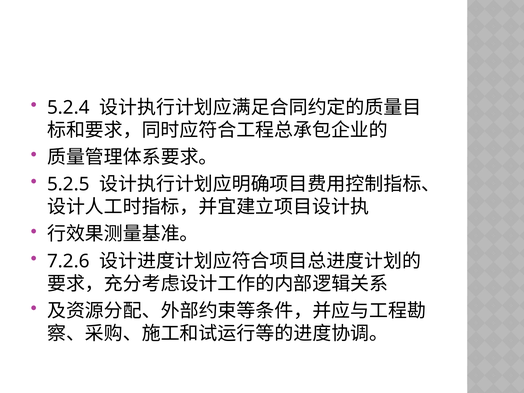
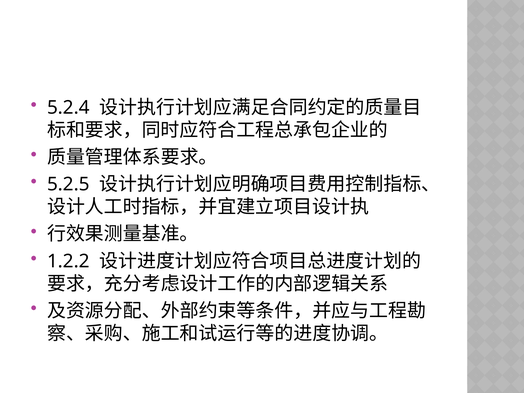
7.2.6: 7.2.6 -> 1.2.2
